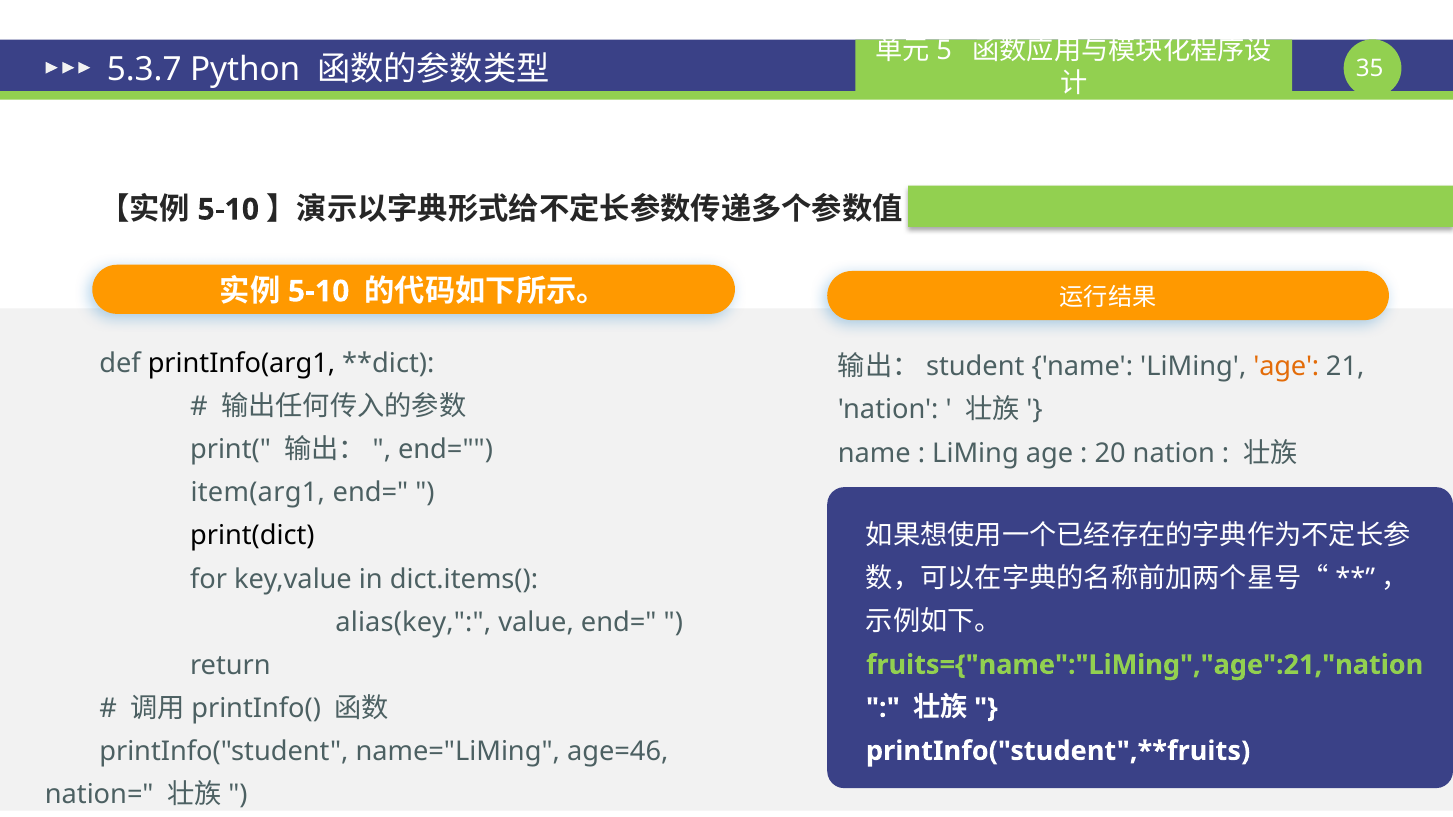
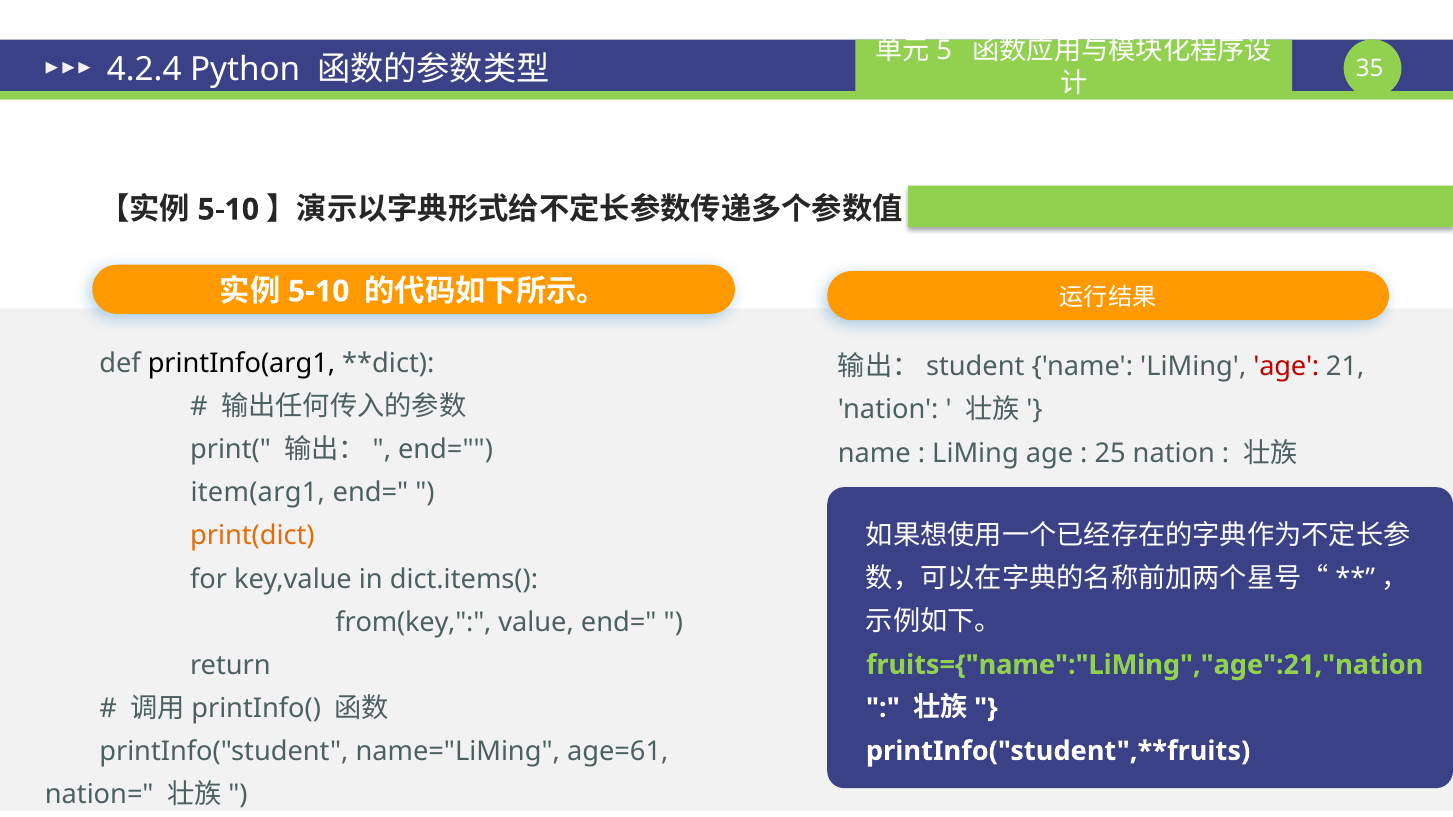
5.3.7: 5.3.7 -> 4.2.4
age at (1286, 367) colour: orange -> red
20: 20 -> 25
print(dict colour: black -> orange
alias(key: alias(key -> from(key
age=46: age=46 -> age=61
